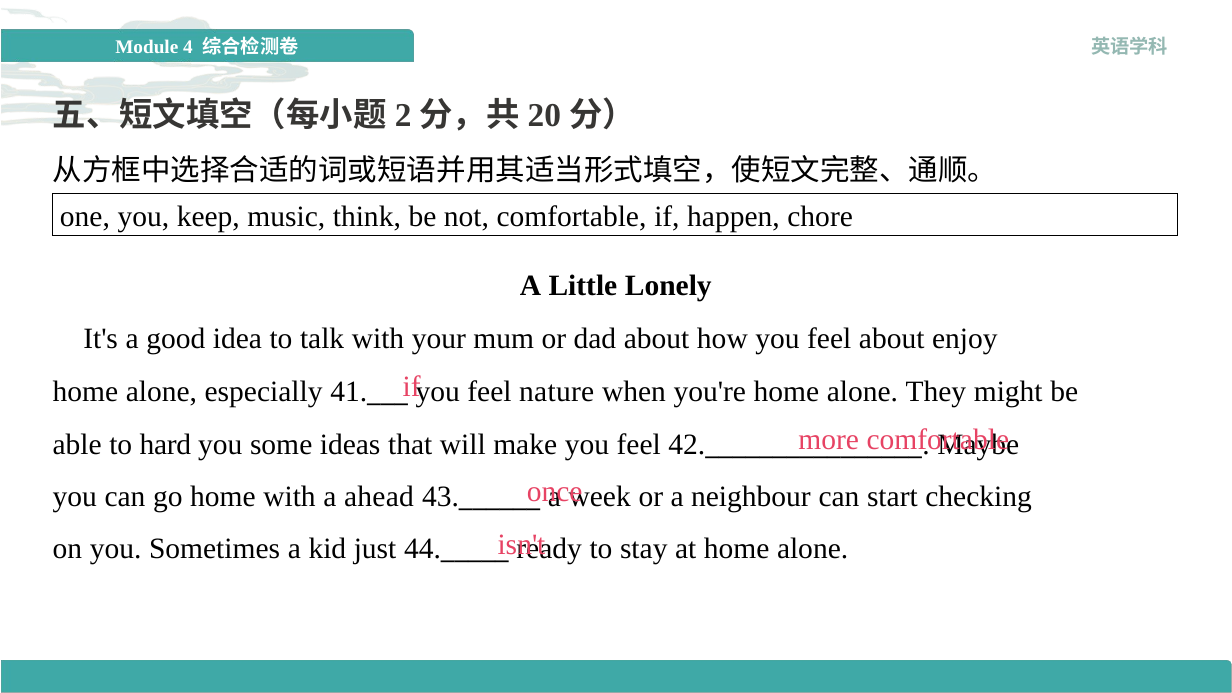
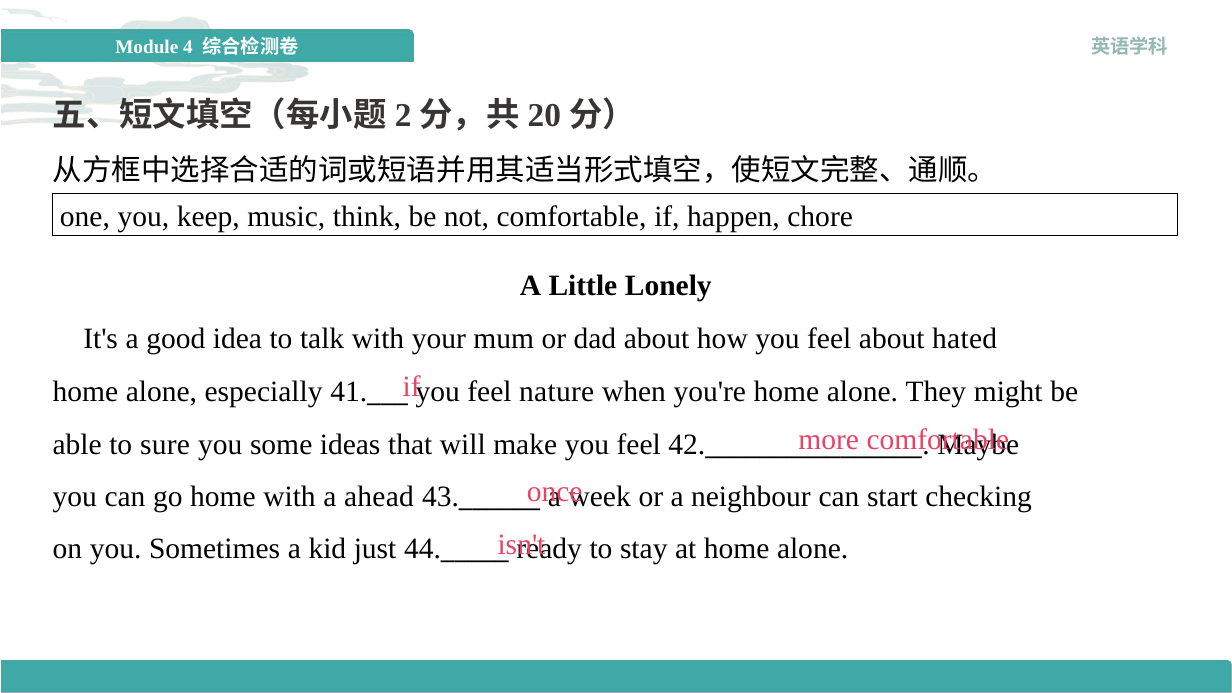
enjoy: enjoy -> hated
hard: hard -> sure
